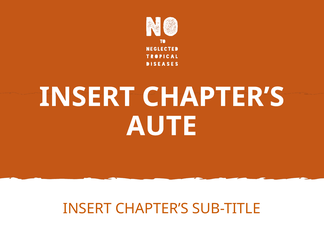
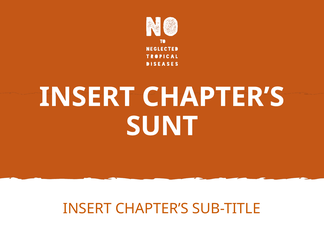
AUTE: AUTE -> SUNT
